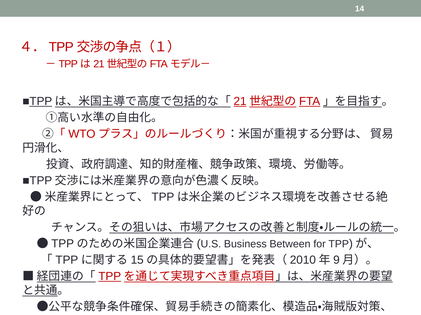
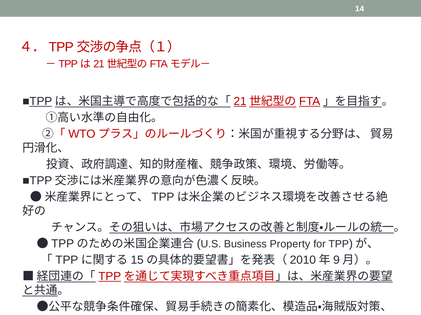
Between: Between -> Property
